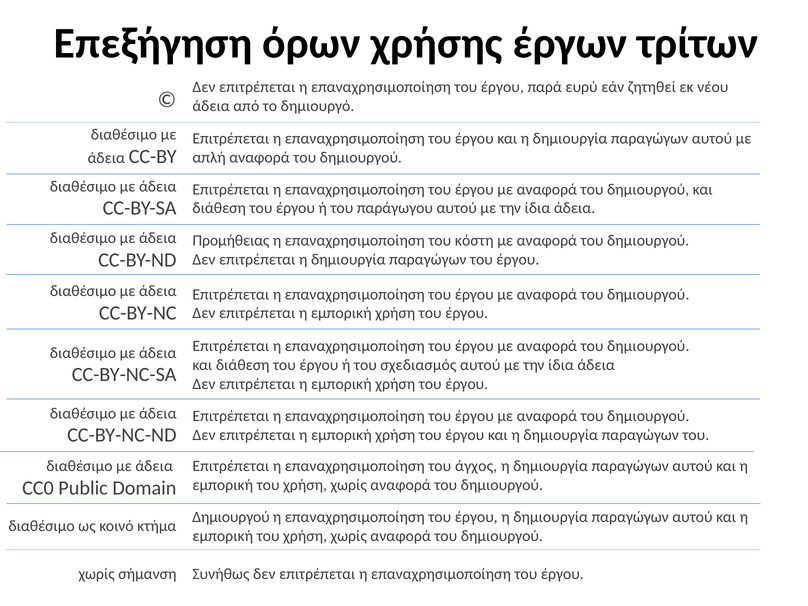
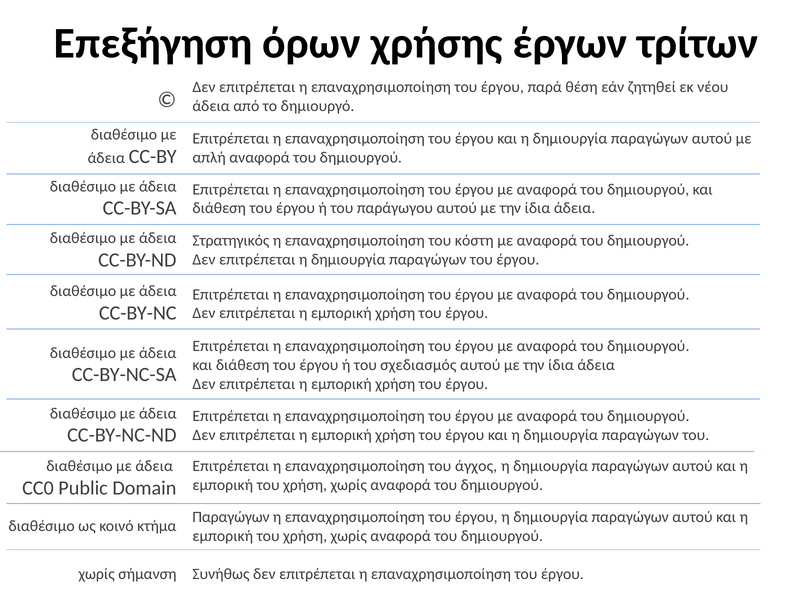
ευρύ: ευρύ -> θέση
Προμήθειας: Προμήθειας -> Στρατηγικός
Δημιουργού at (231, 517): Δημιουργού -> Παραγώγων
